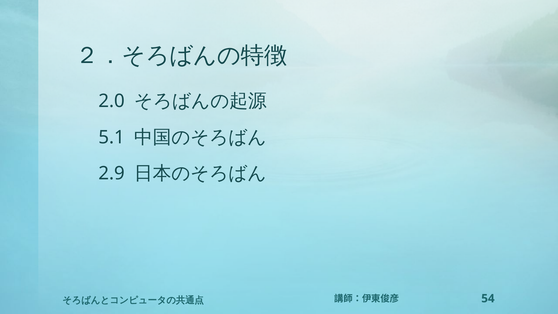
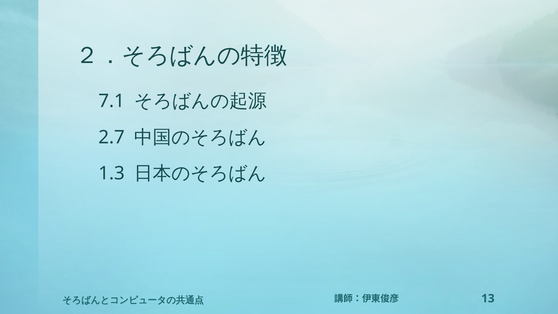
2.0: 2.0 -> 7.1
5.1: 5.1 -> 2.7
2.9: 2.9 -> 1.3
54: 54 -> 13
